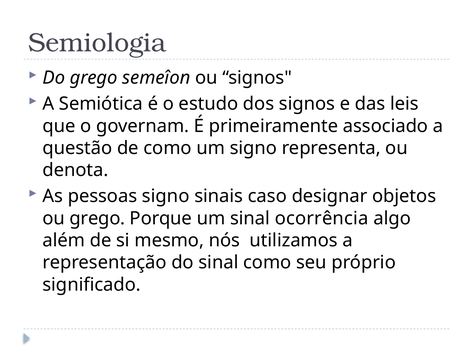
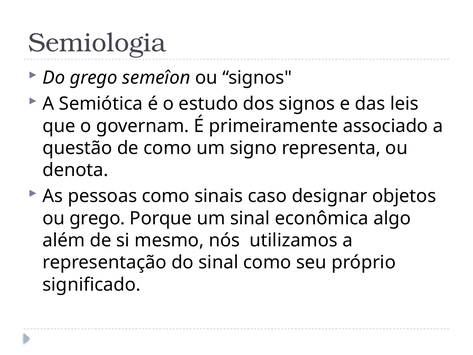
pessoas signo: signo -> como
ocorrência: ocorrência -> econômica
